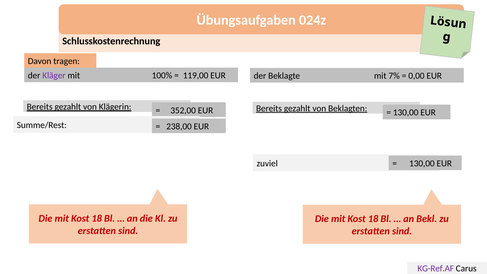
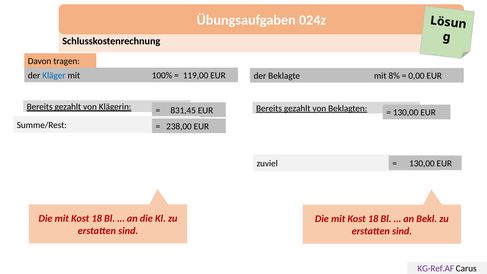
Kläger colour: purple -> blue
7%: 7% -> 8%
352,00: 352,00 -> 831,45
